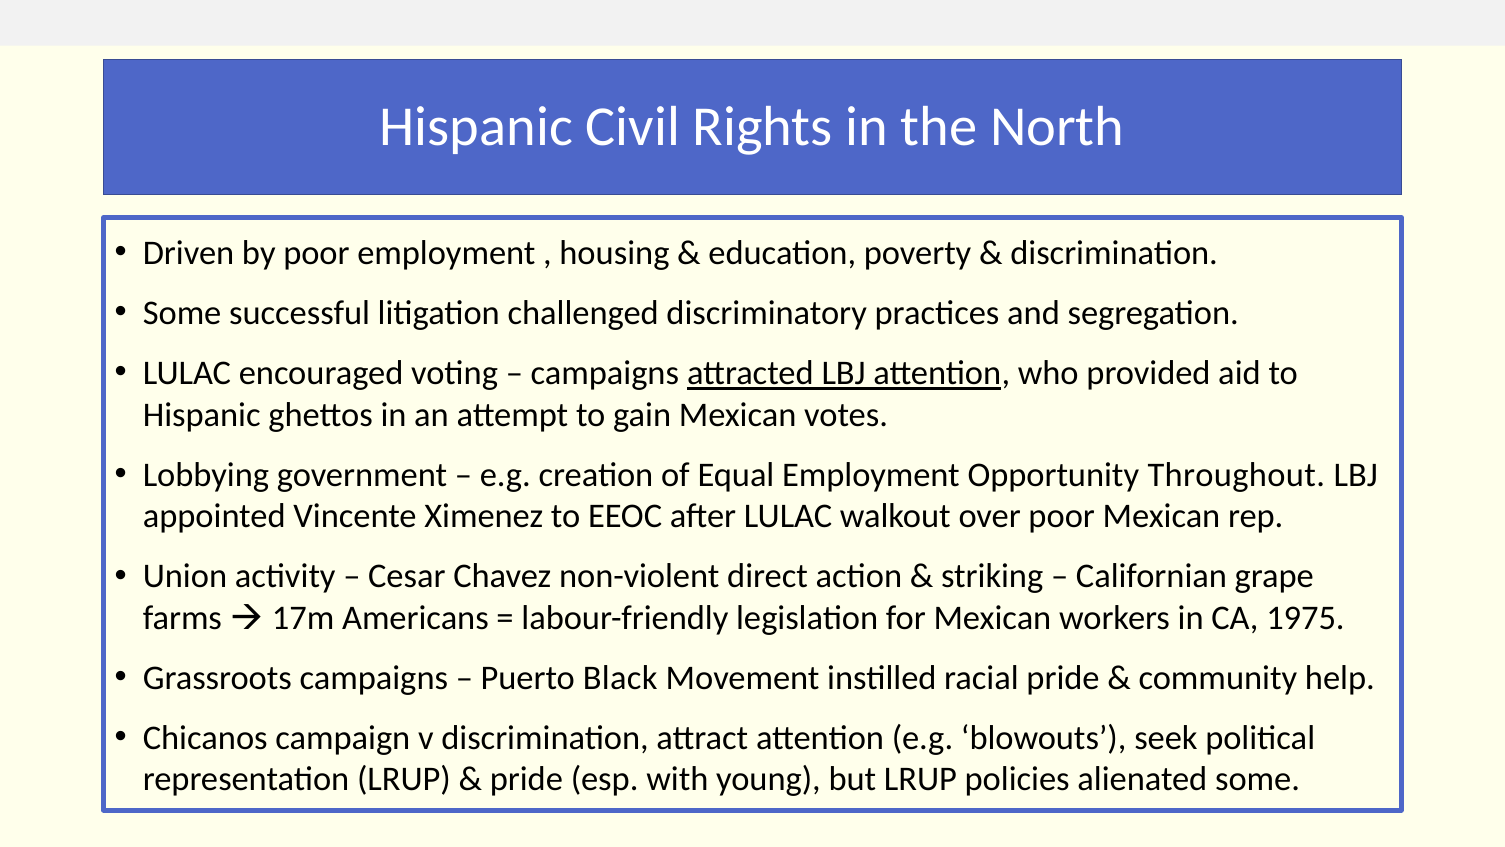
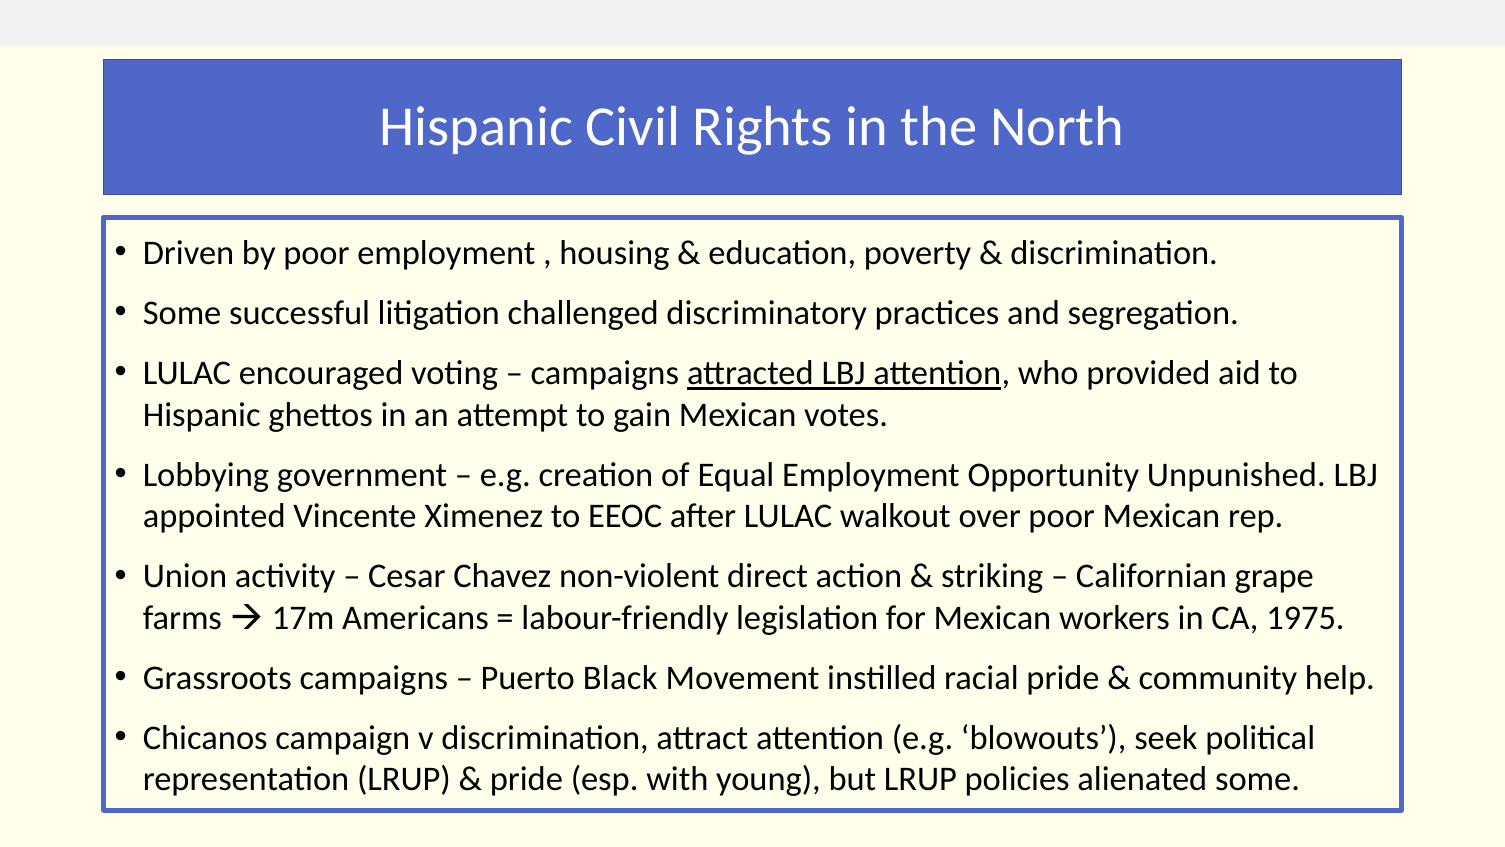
Throughout: Throughout -> Unpunished
